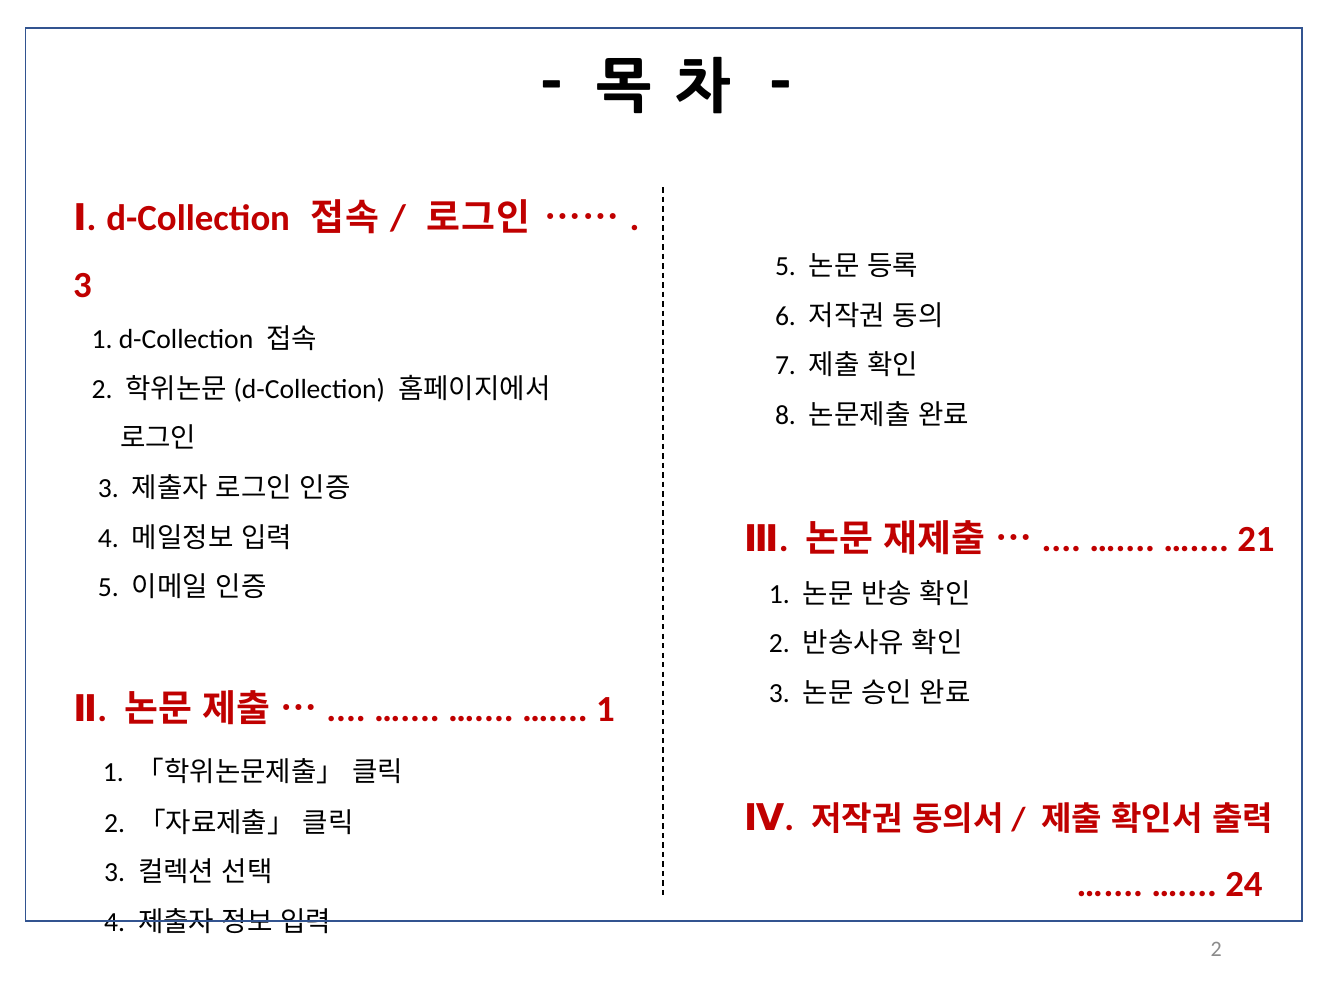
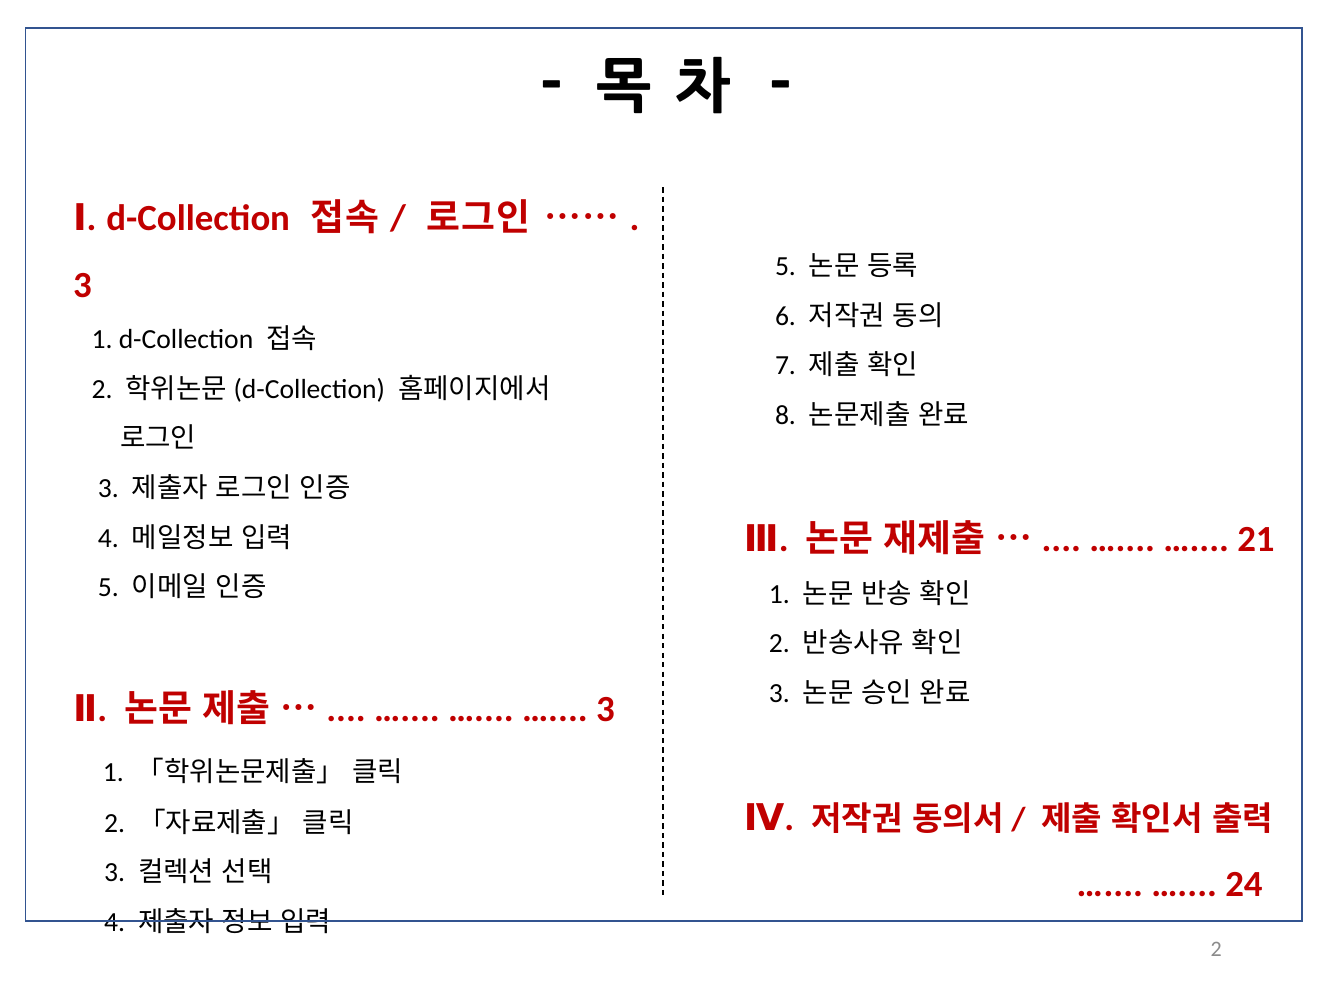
1 at (605, 709): 1 -> 3
